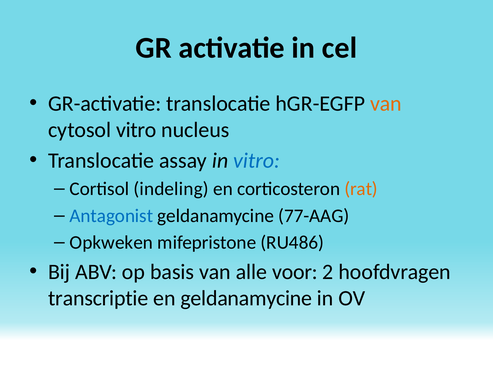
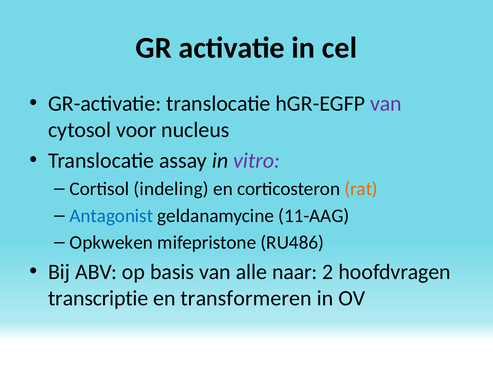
van at (386, 103) colour: orange -> purple
cytosol vitro: vitro -> voor
vitro at (256, 160) colour: blue -> purple
77-AAG: 77-AAG -> 11-AAG
voor: voor -> naar
en geldanamycine: geldanamycine -> transformeren
